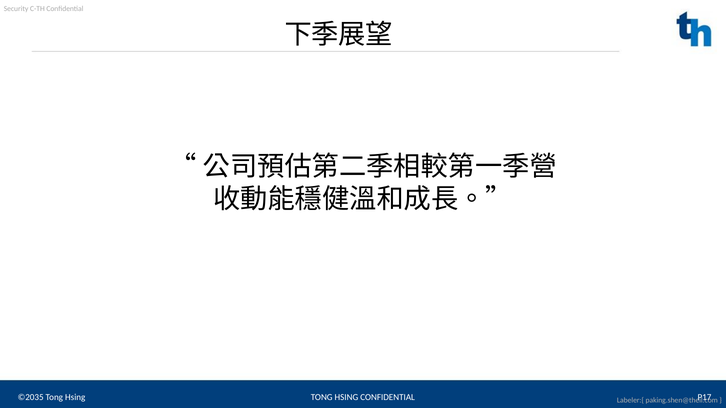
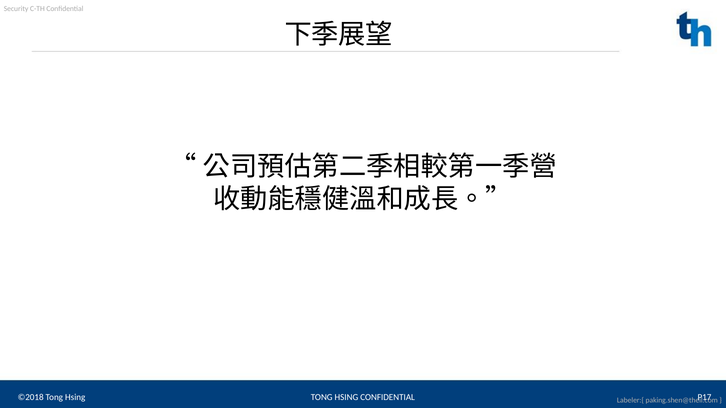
©2035: ©2035 -> ©2018
